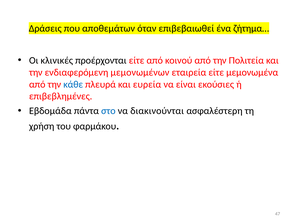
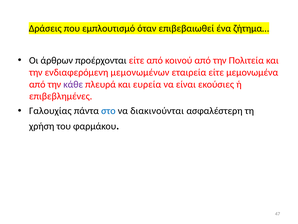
αποθεμάτων: αποθεμάτων -> εμπλουτισμό
κλινικές: κλινικές -> άρθρων
κάθε colour: blue -> purple
Εβδομάδα: Εβδομάδα -> Γαλουχίας
